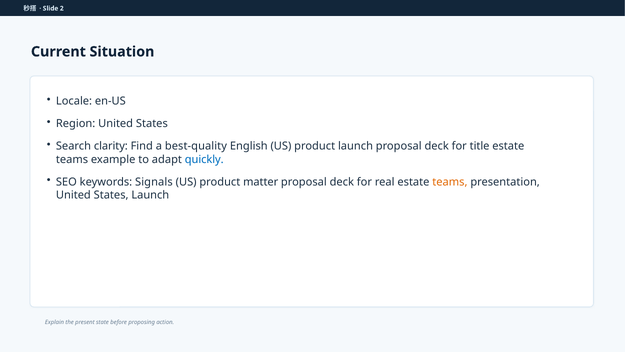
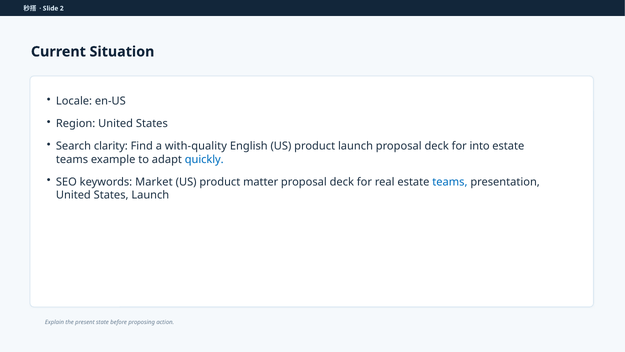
best-quality: best-quality -> with-quality
title: title -> into
Signals: Signals -> Market
teams at (450, 182) colour: orange -> blue
